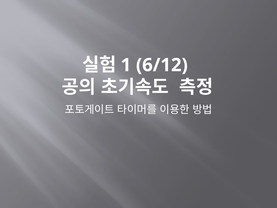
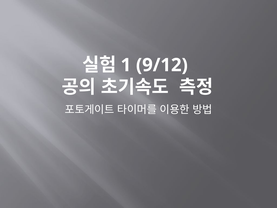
6/12: 6/12 -> 9/12
